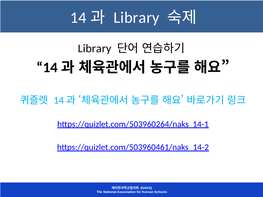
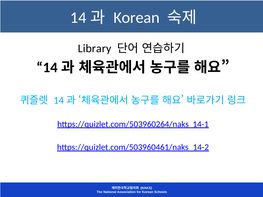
Library at (136, 18): Library -> Korean
